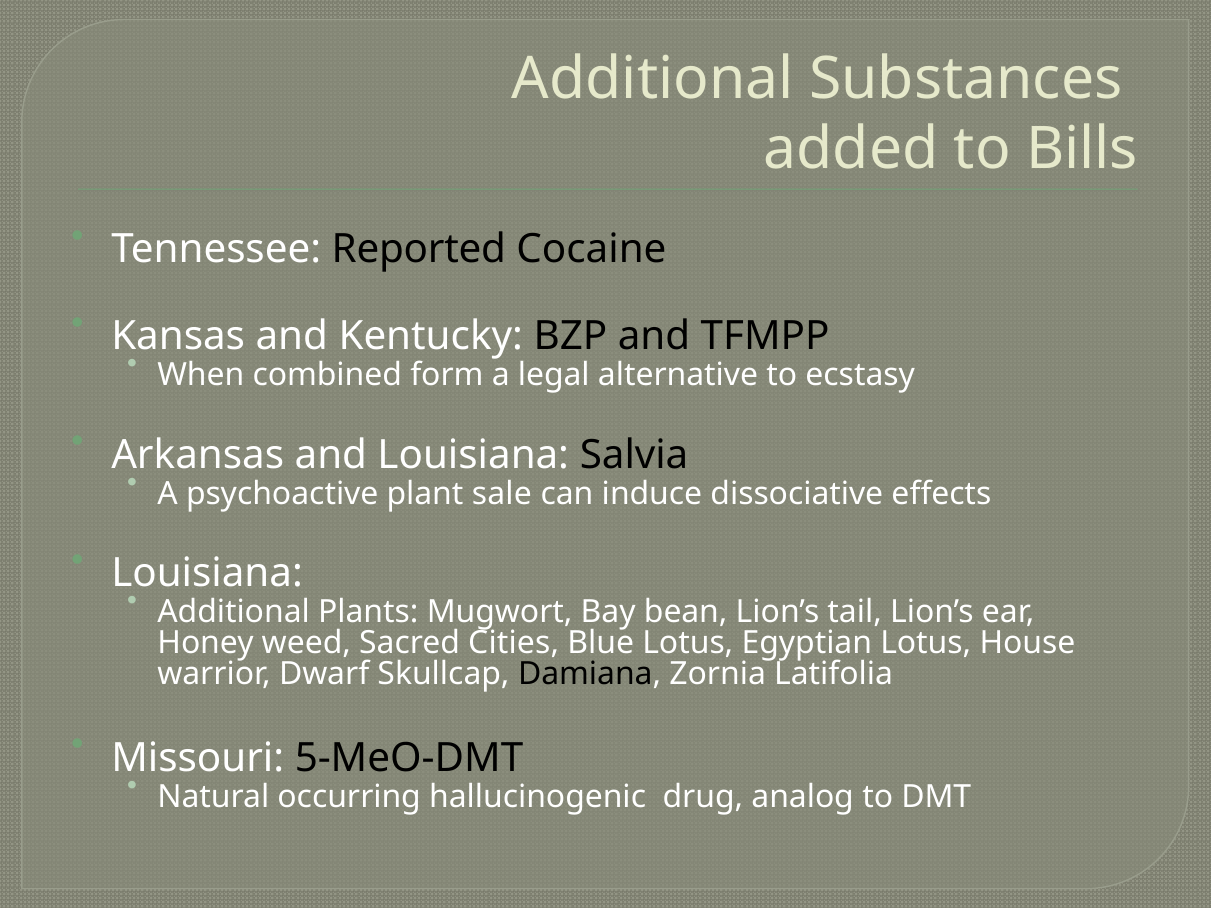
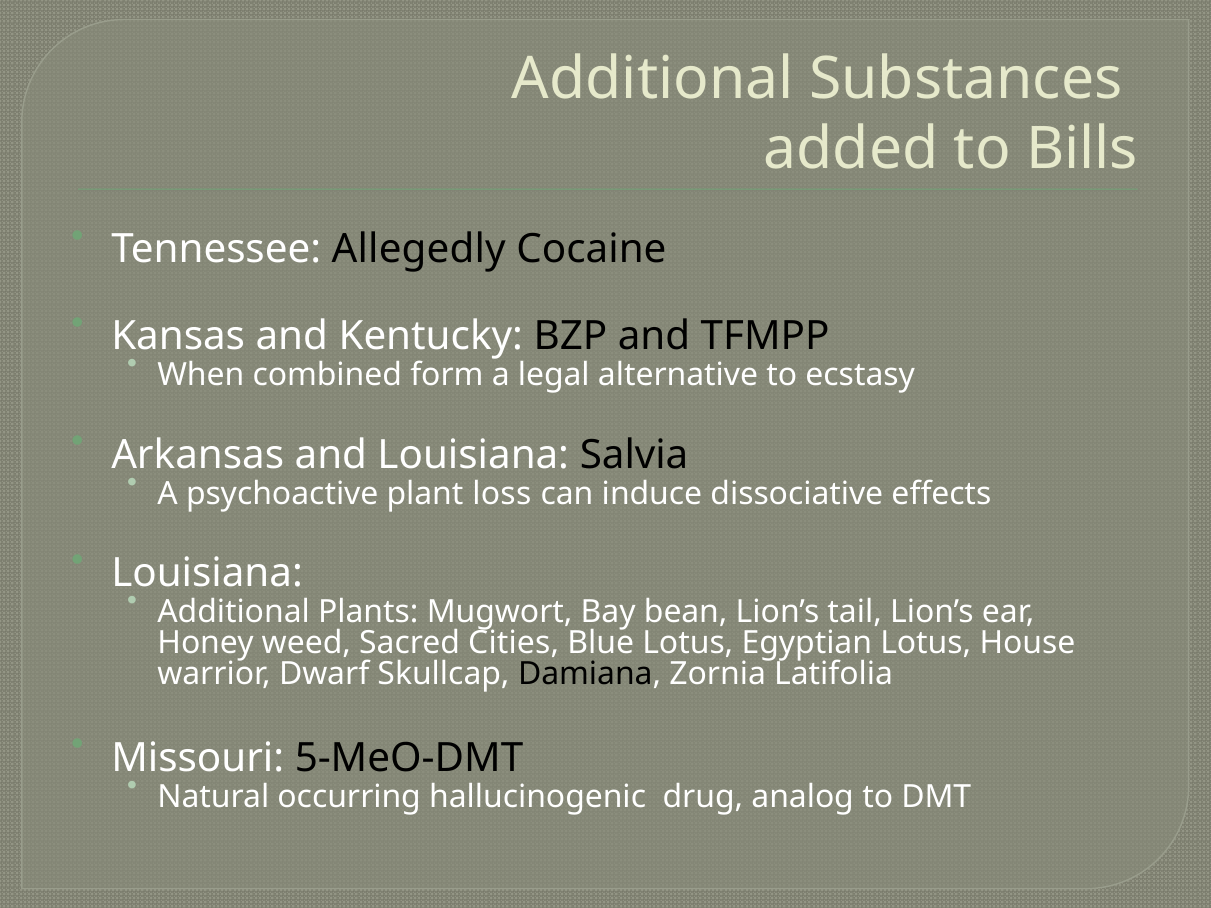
Reported: Reported -> Allegedly
sale: sale -> loss
